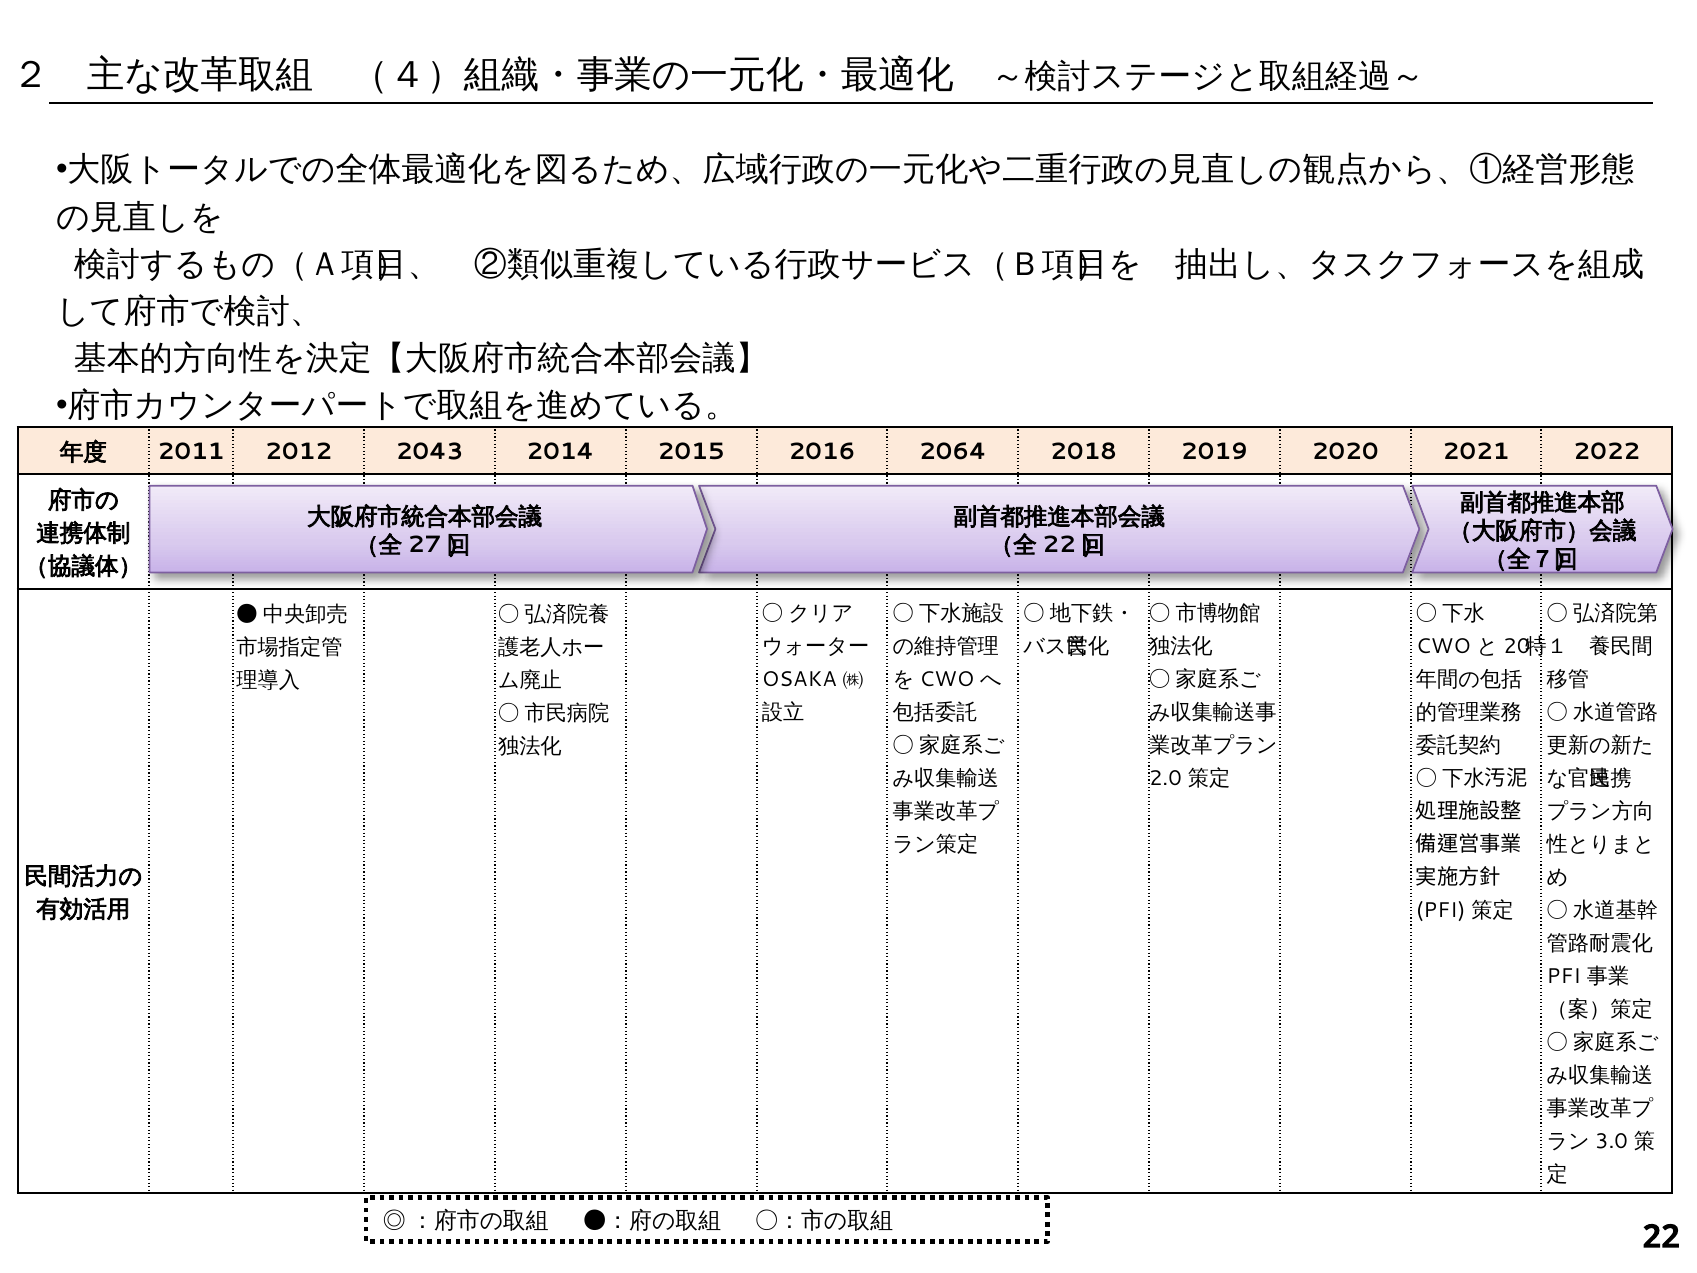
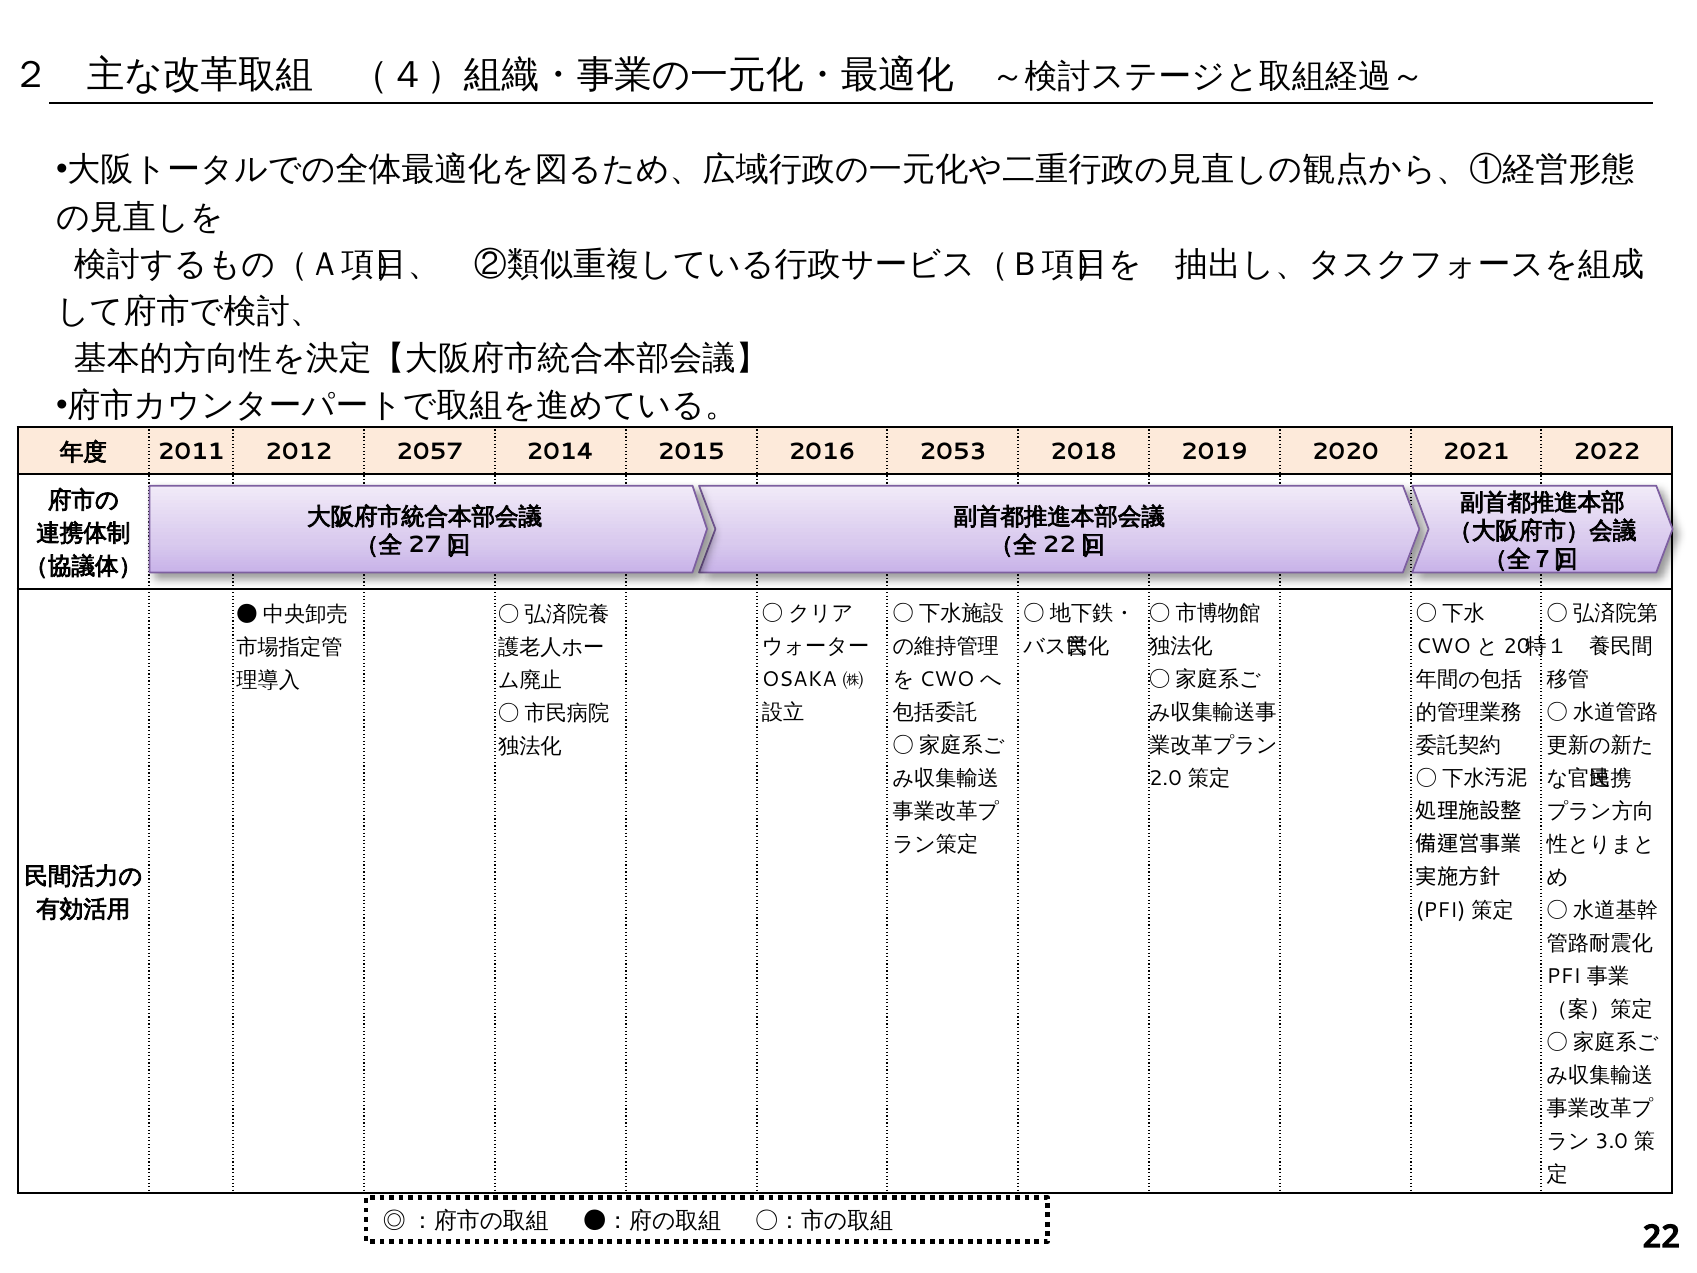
2043: 2043 -> 2057
2064: 2064 -> 2053
